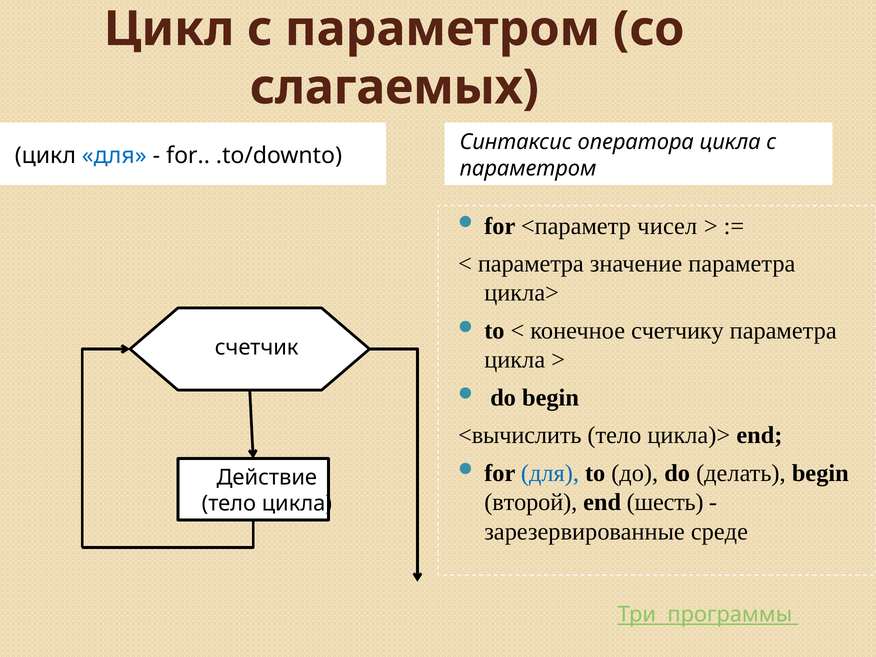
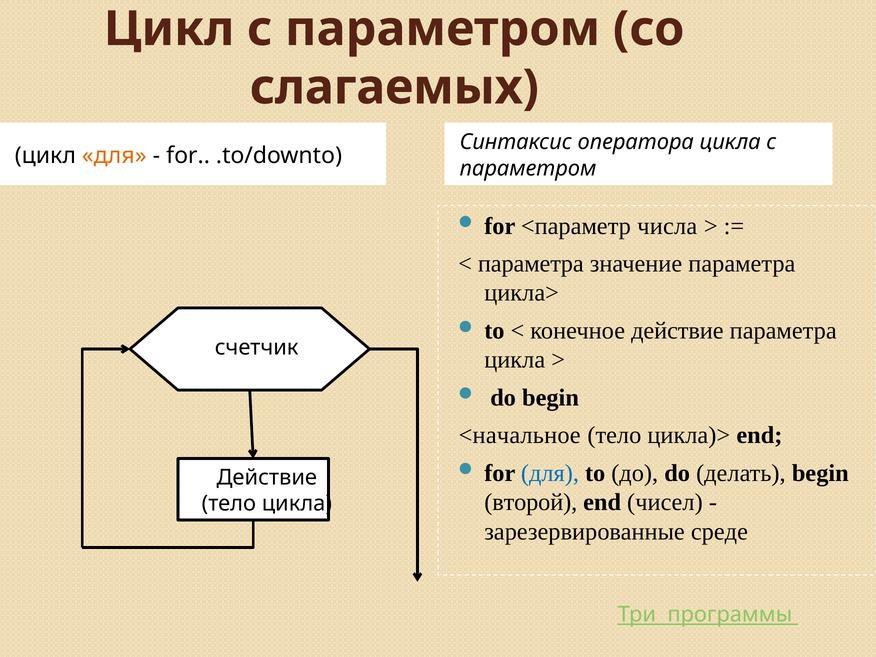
для at (114, 155) colour: blue -> orange
чисел: чисел -> числа
конечное счетчику: счетчику -> действие
<вычислить: <вычислить -> <начальное
шесть: шесть -> чисел
